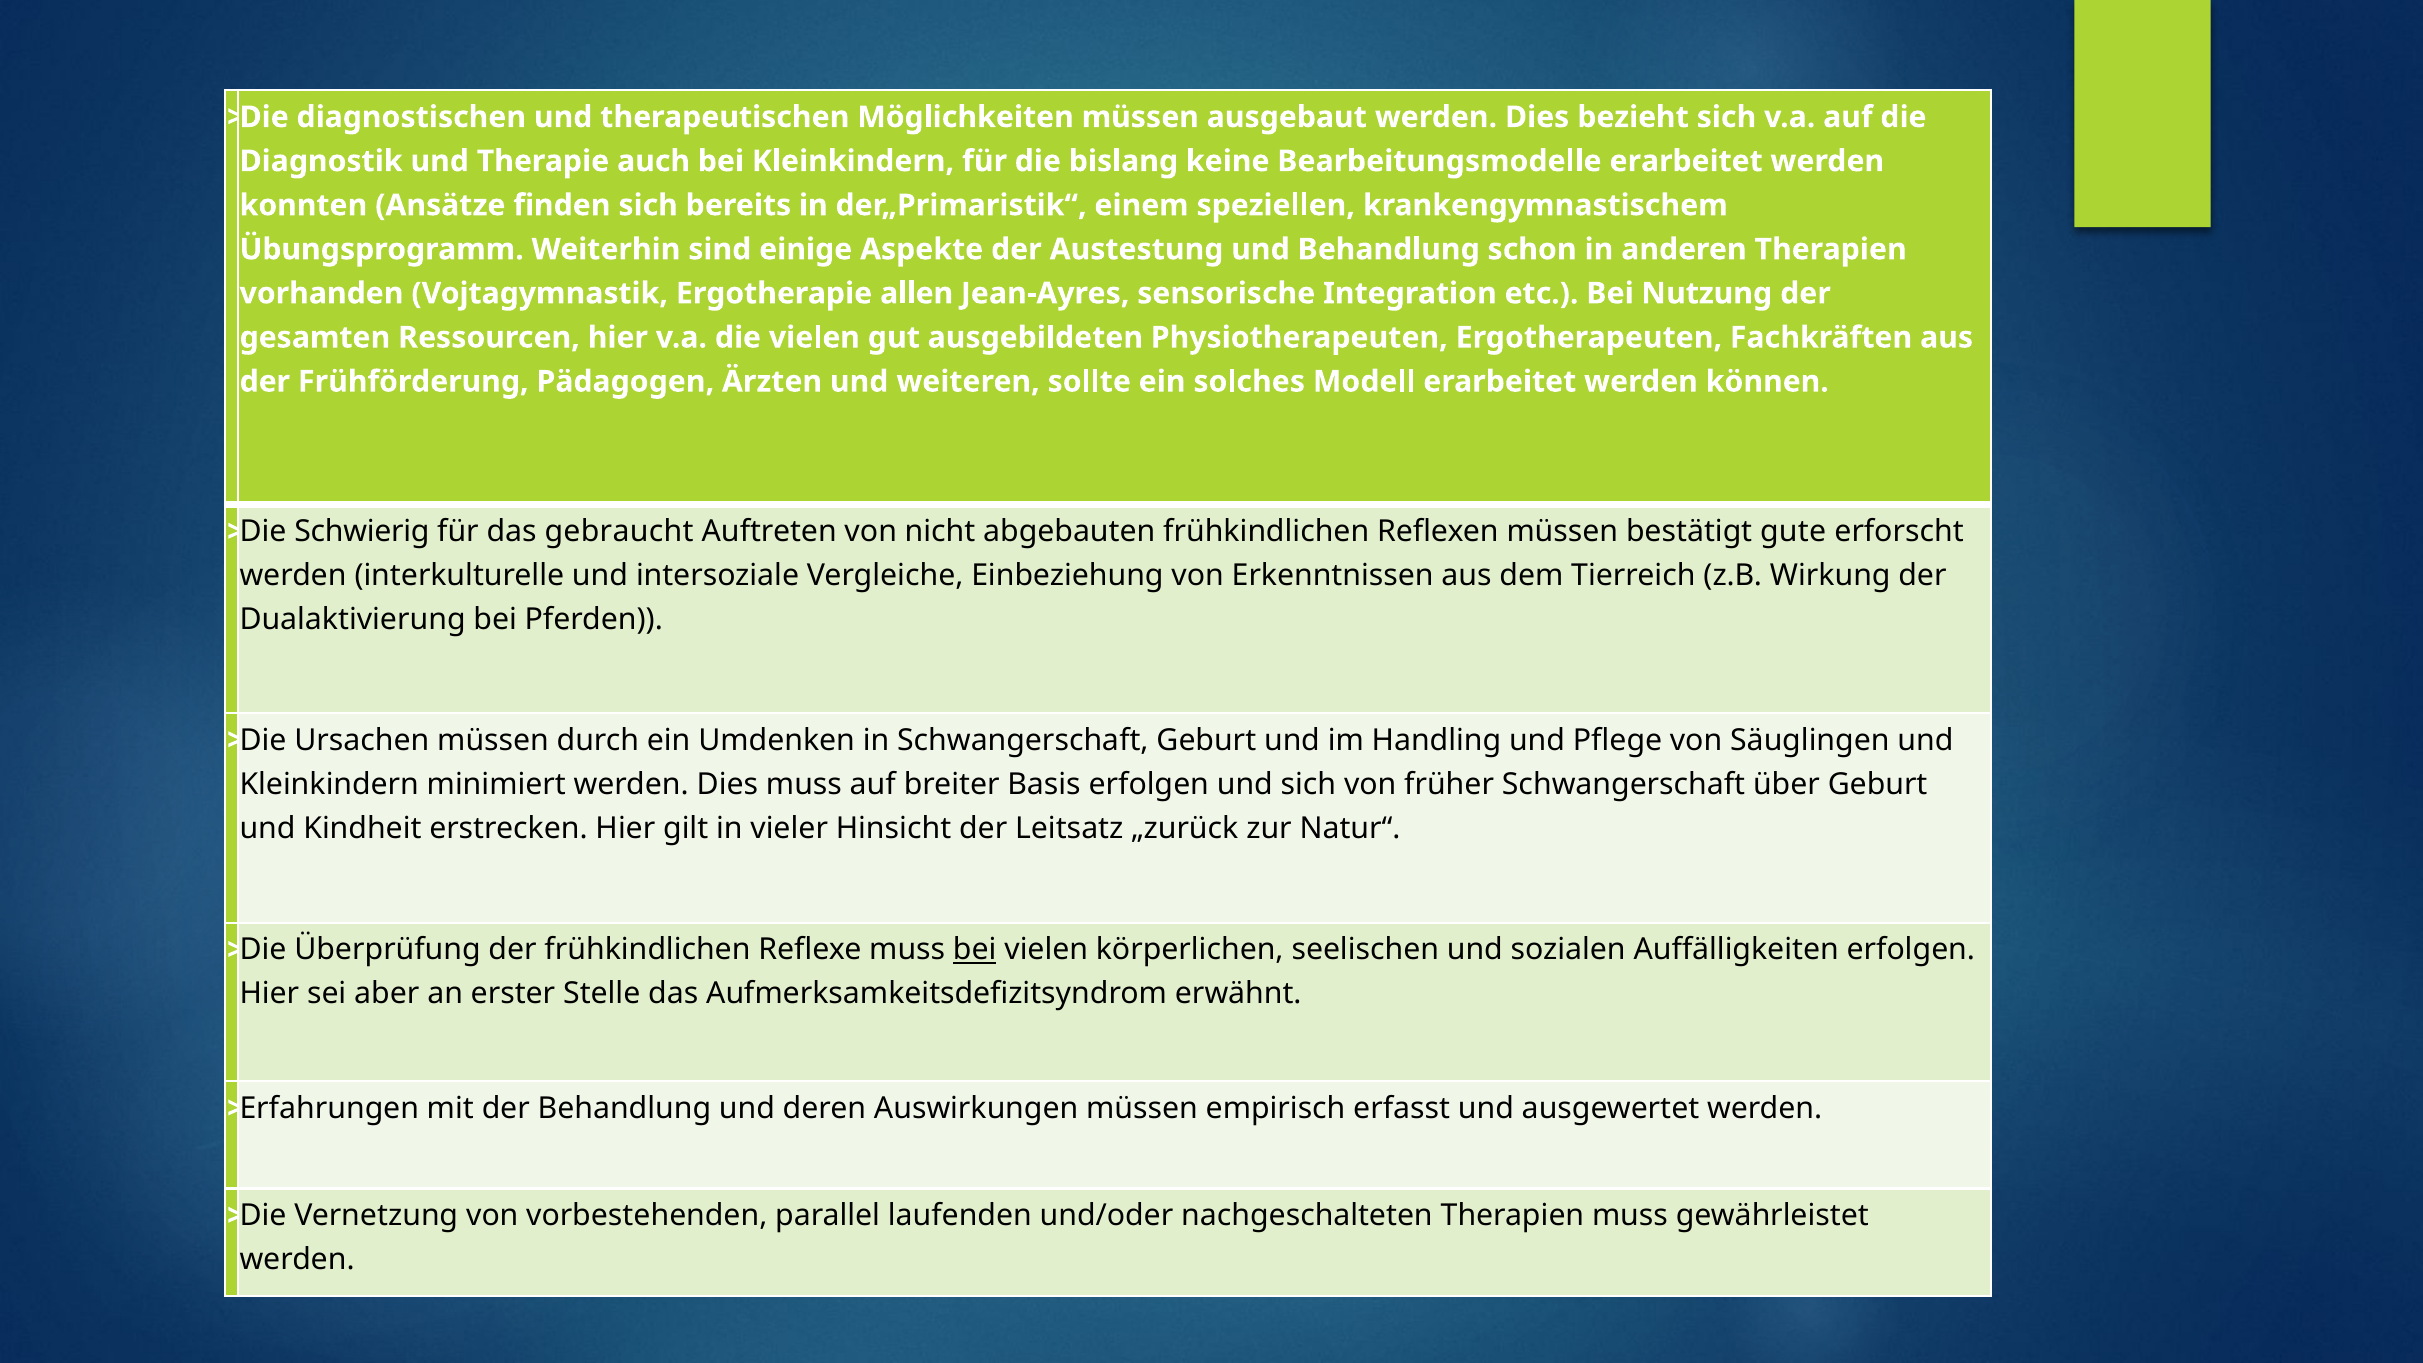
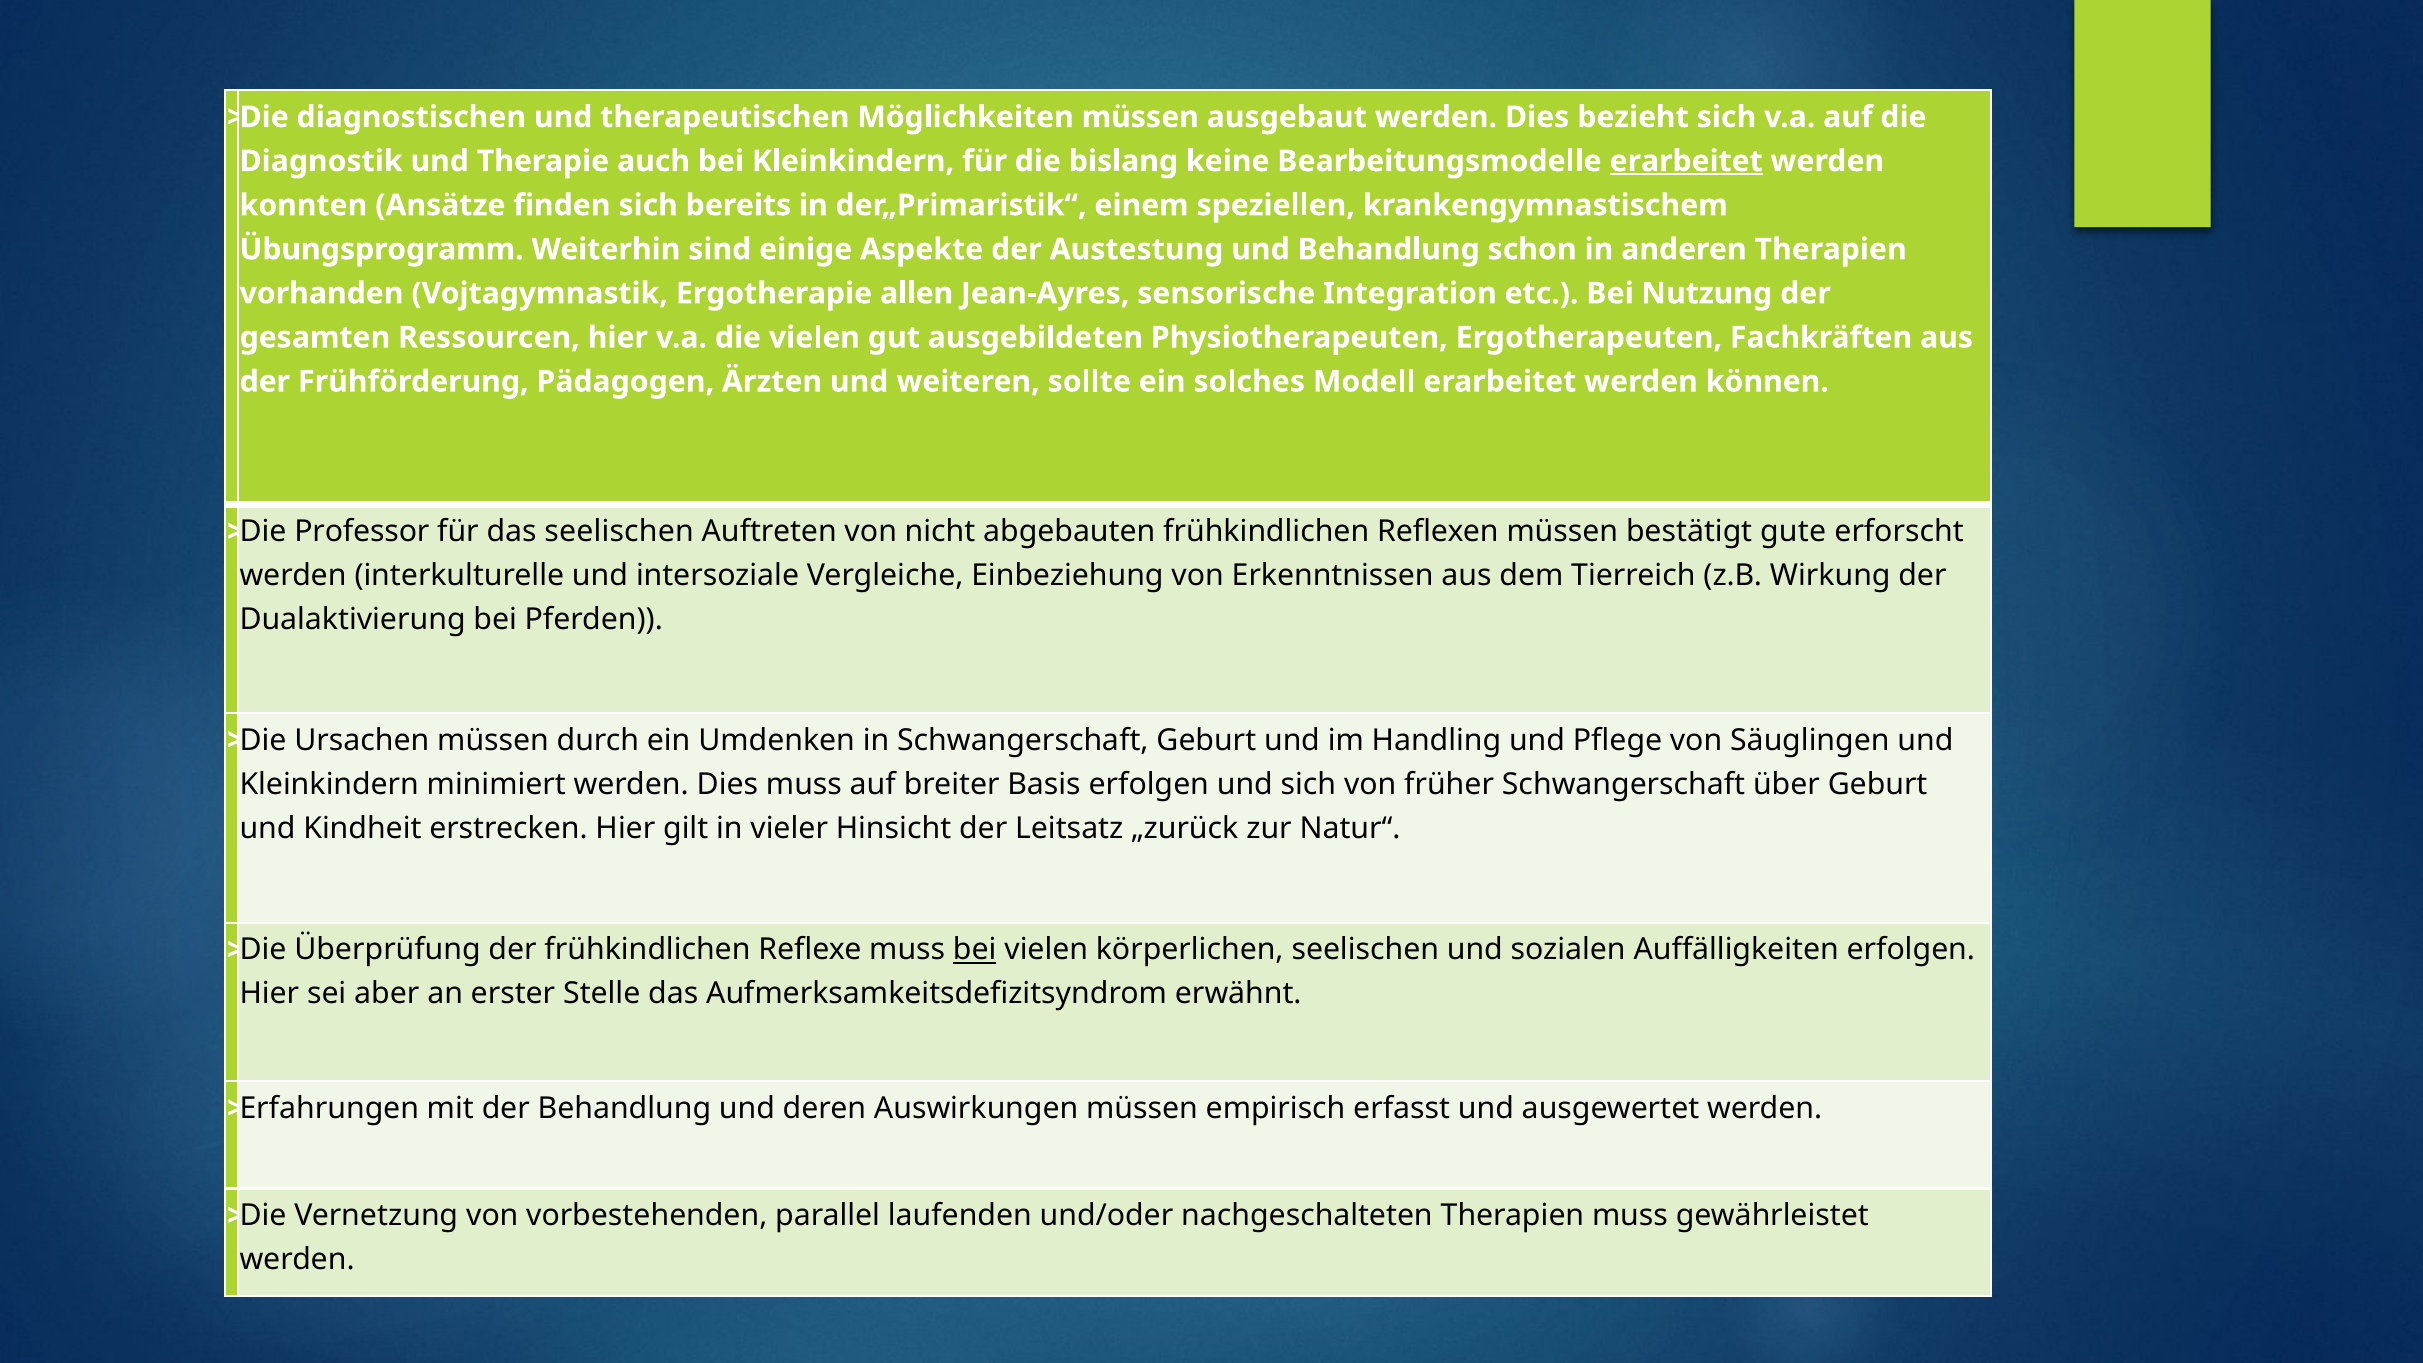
erarbeitet at (1686, 161) underline: none -> present
Schwierig: Schwierig -> Professor
das gebraucht: gebraucht -> seelischen
